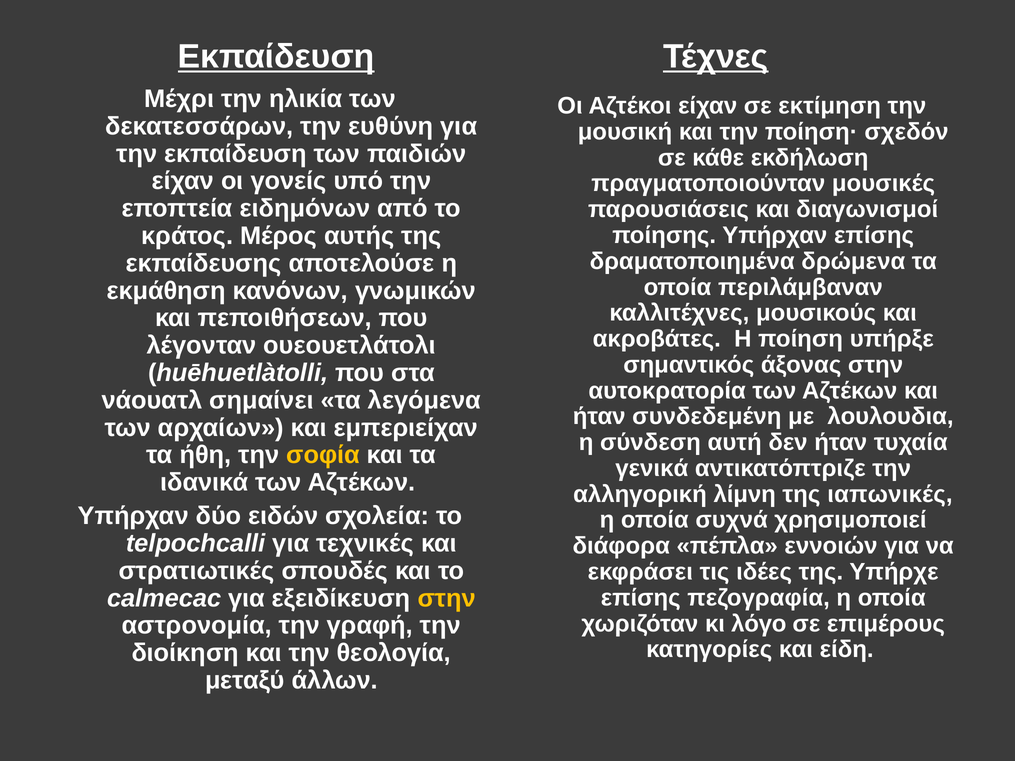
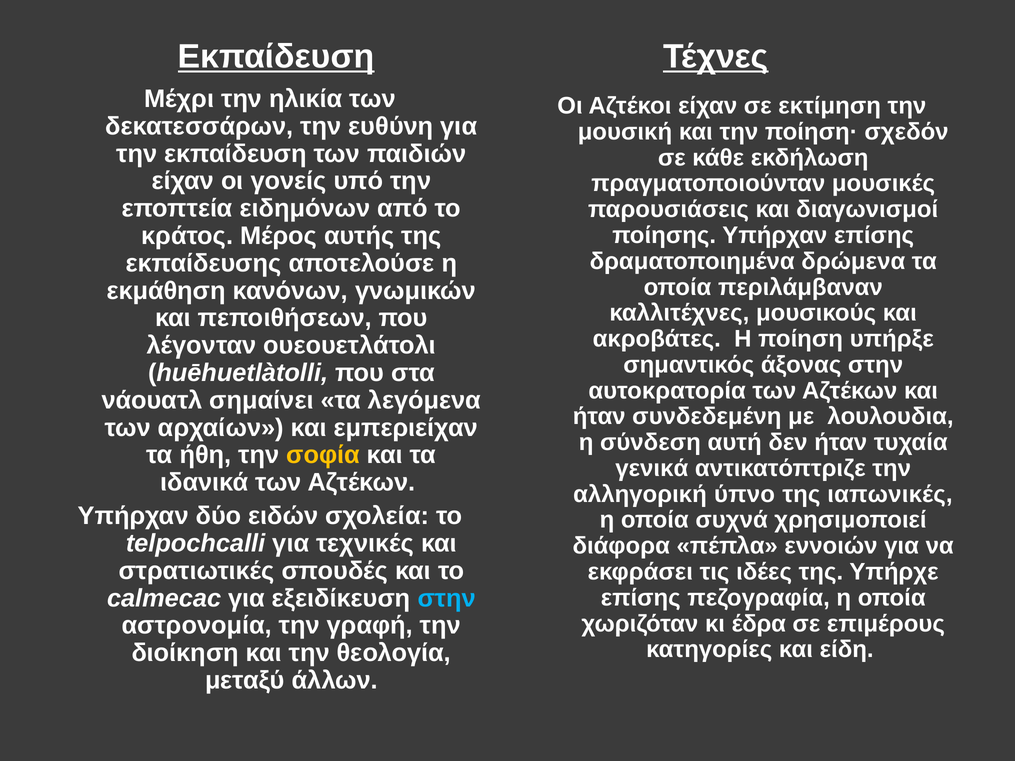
λίμνη: λίμνη -> ύπνο
στην at (447, 598) colour: yellow -> light blue
λόγο: λόγο -> έδρα
